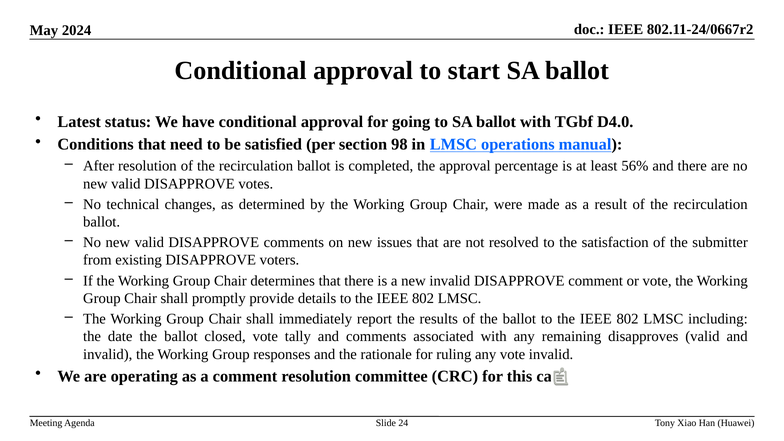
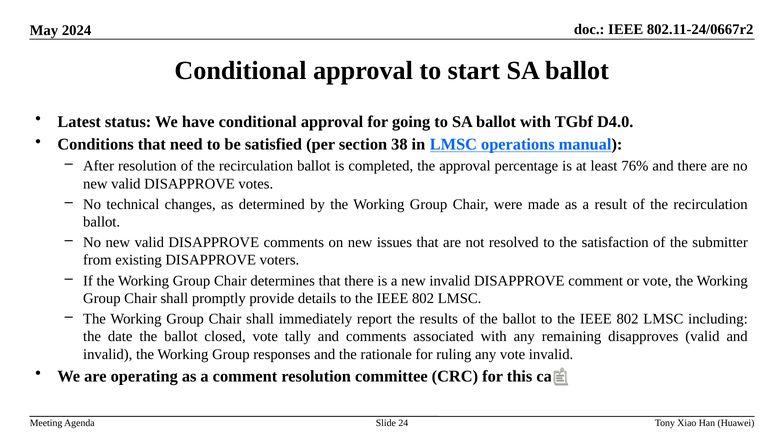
98: 98 -> 38
56%: 56% -> 76%
